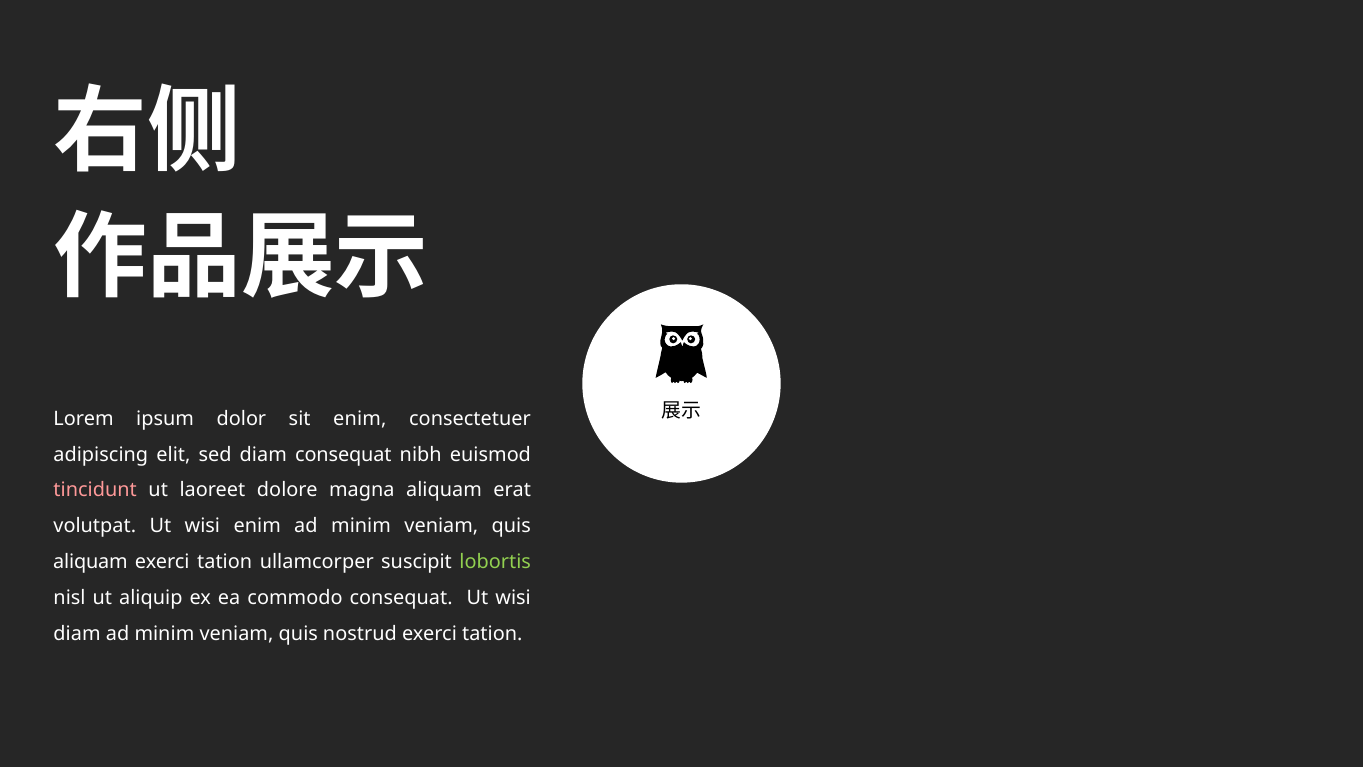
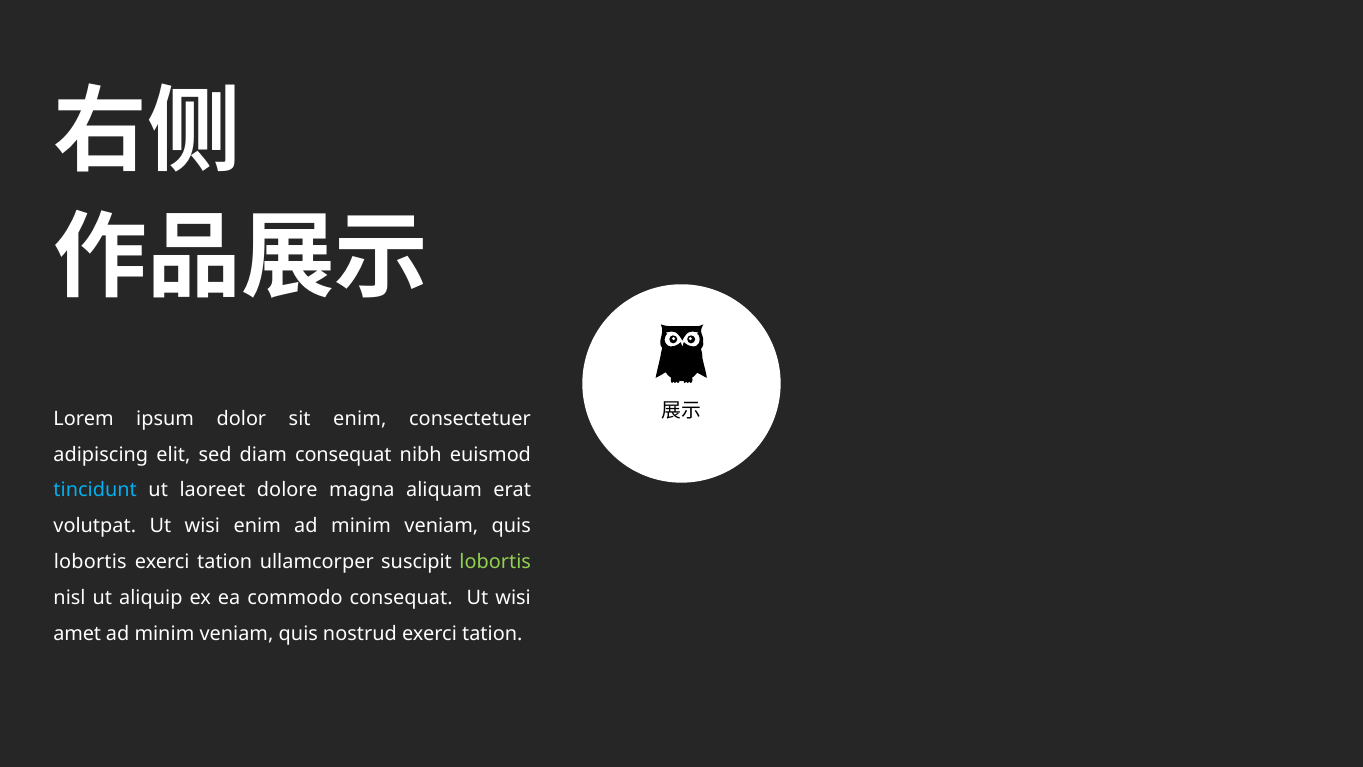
tincidunt colour: pink -> light blue
aliquam at (90, 562): aliquam -> lobortis
diam at (77, 633): diam -> amet
